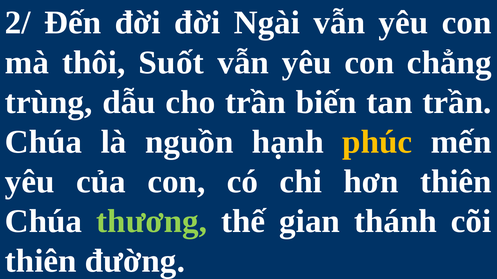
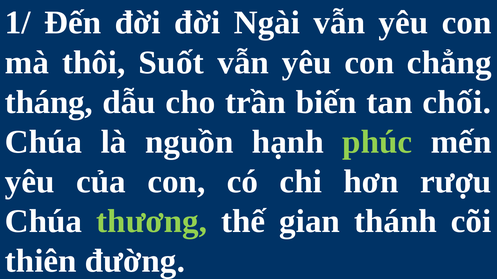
2/: 2/ -> 1/
trùng: trùng -> tháng
tan trần: trần -> chối
phúc colour: yellow -> light green
hơn thiên: thiên -> rượu
